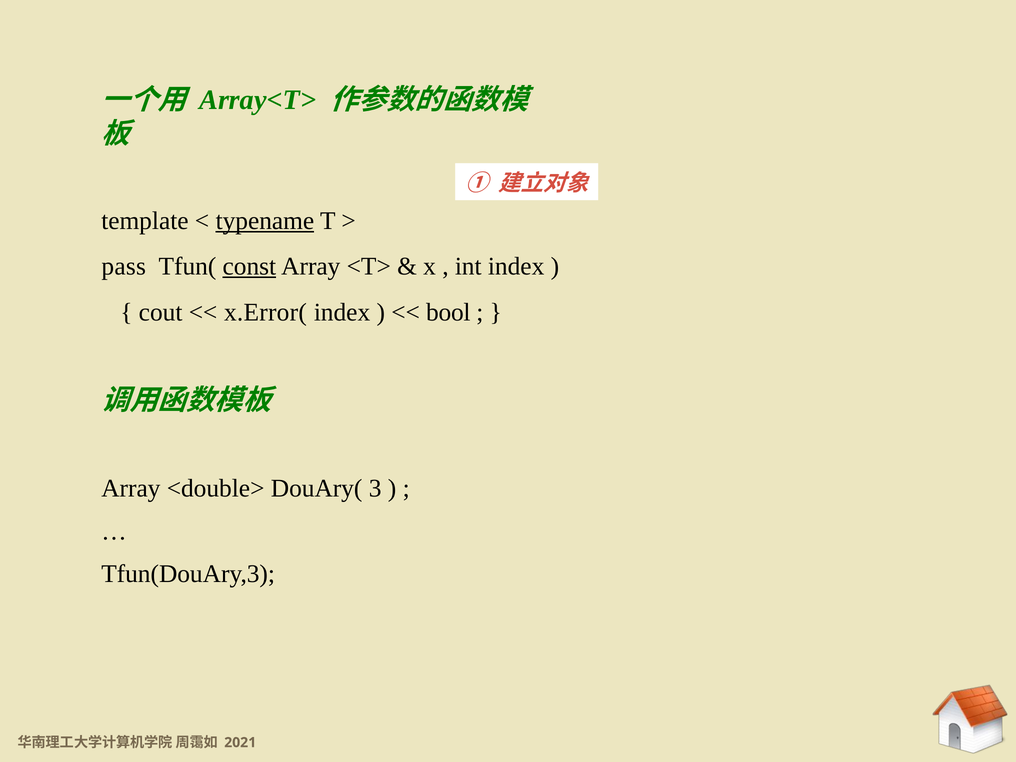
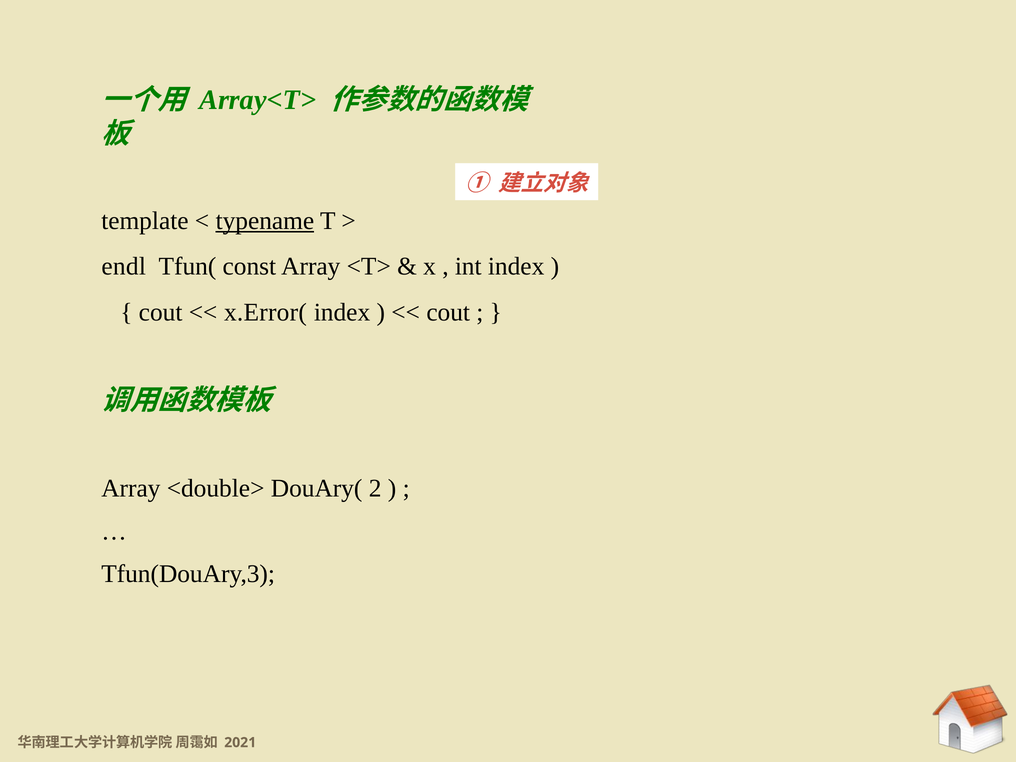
pass: pass -> endl
const underline: present -> none
bool at (448, 312): bool -> cout
3: 3 -> 2
